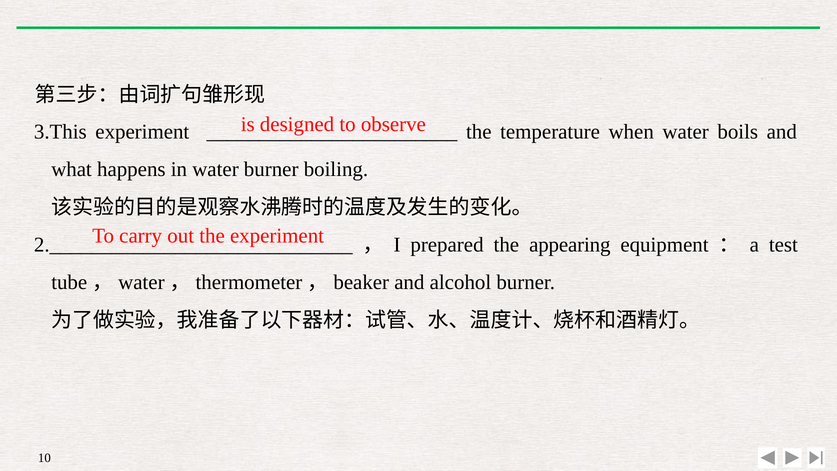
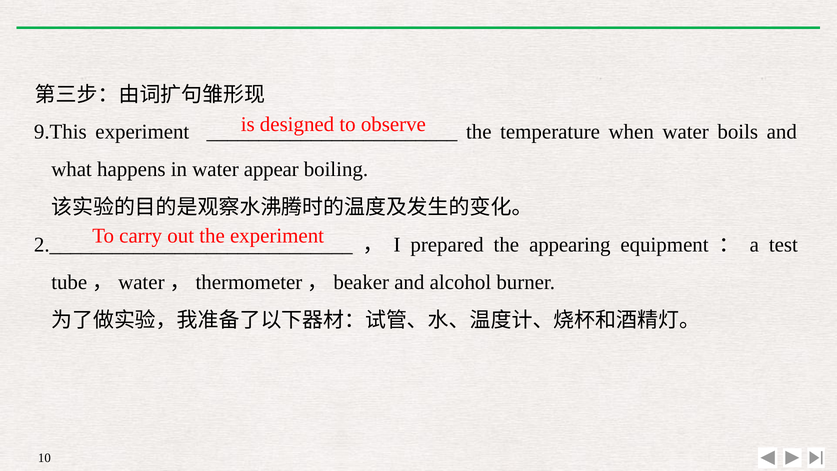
3.This: 3.This -> 9.This
water burner: burner -> appear
